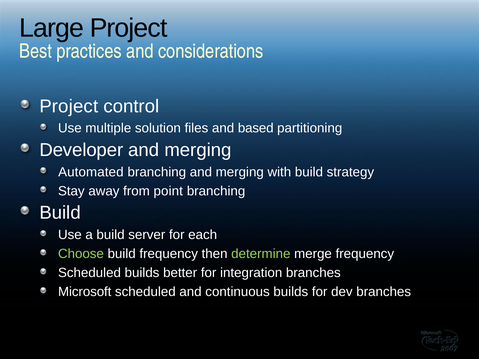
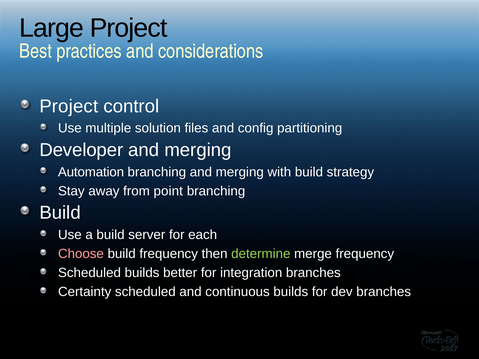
based: based -> config
Automated: Automated -> Automation
Choose colour: light green -> pink
Microsoft: Microsoft -> Certainty
